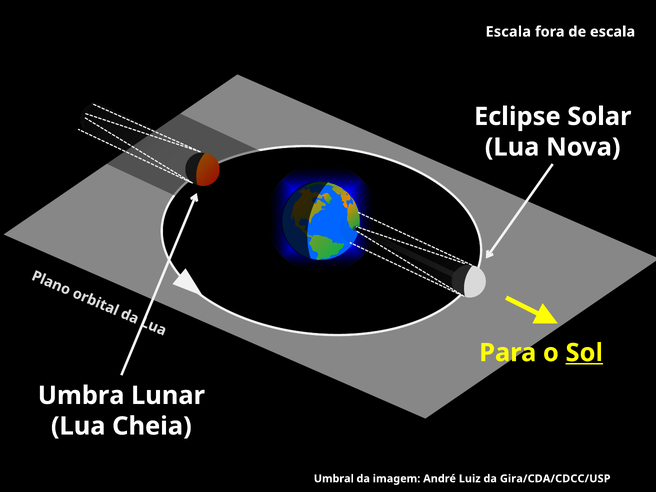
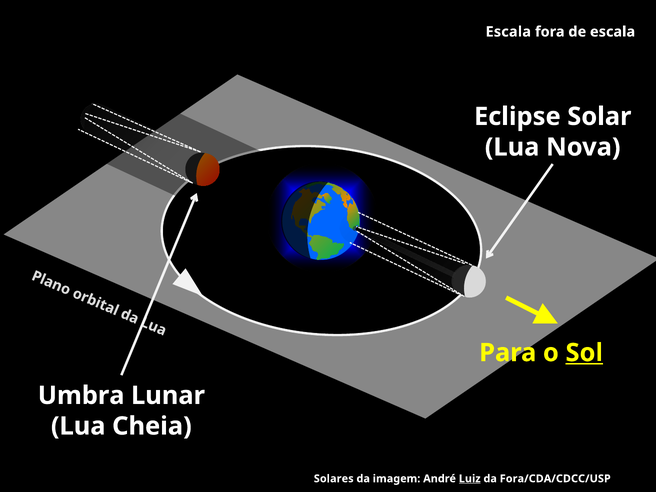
Umbral: Umbral -> Solares
Luiz underline: none -> present
Gira/CDA/CDCC/USP: Gira/CDA/CDCC/USP -> Fora/CDA/CDCC/USP
